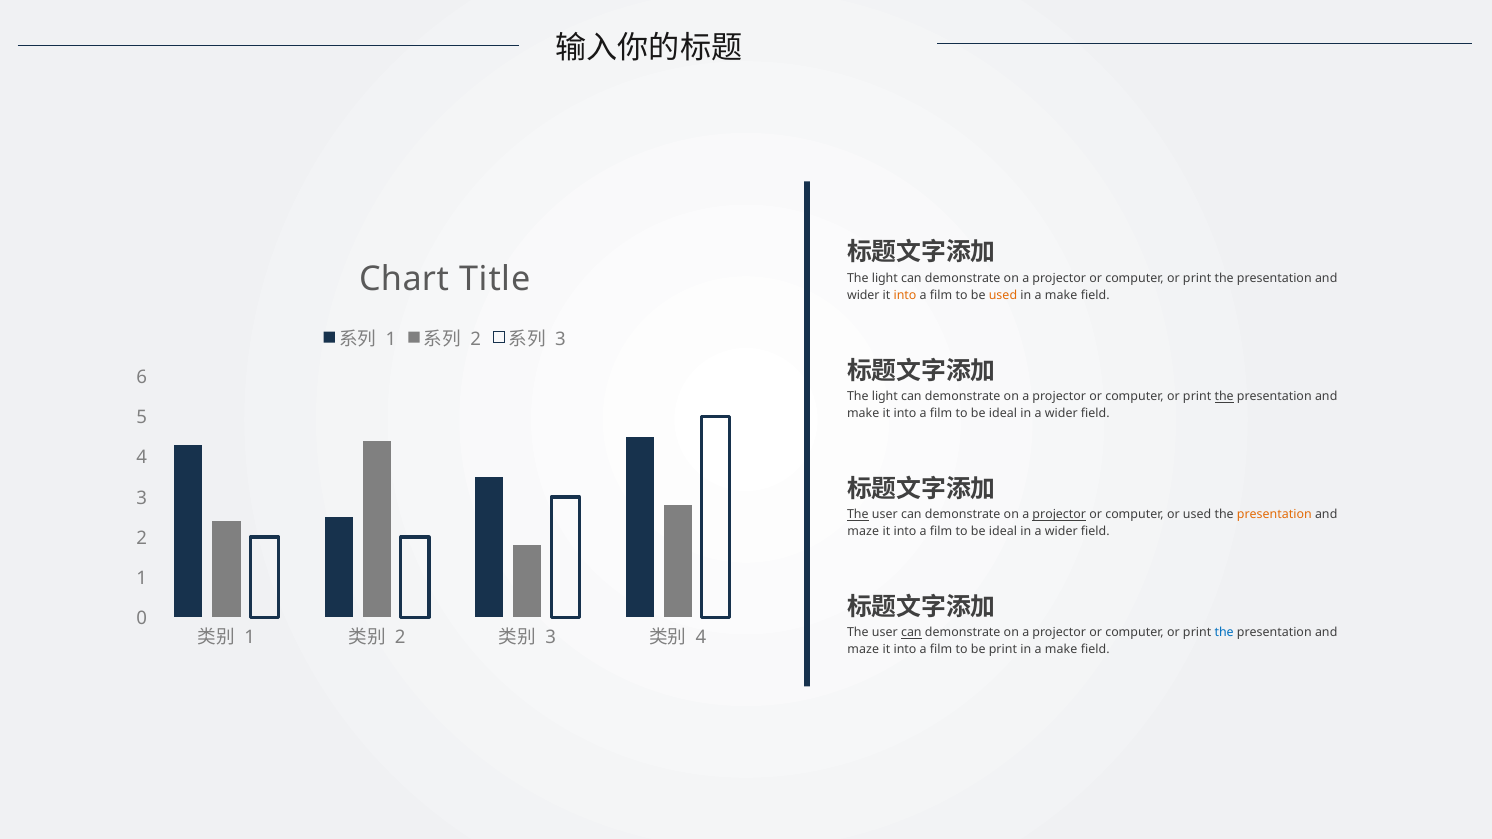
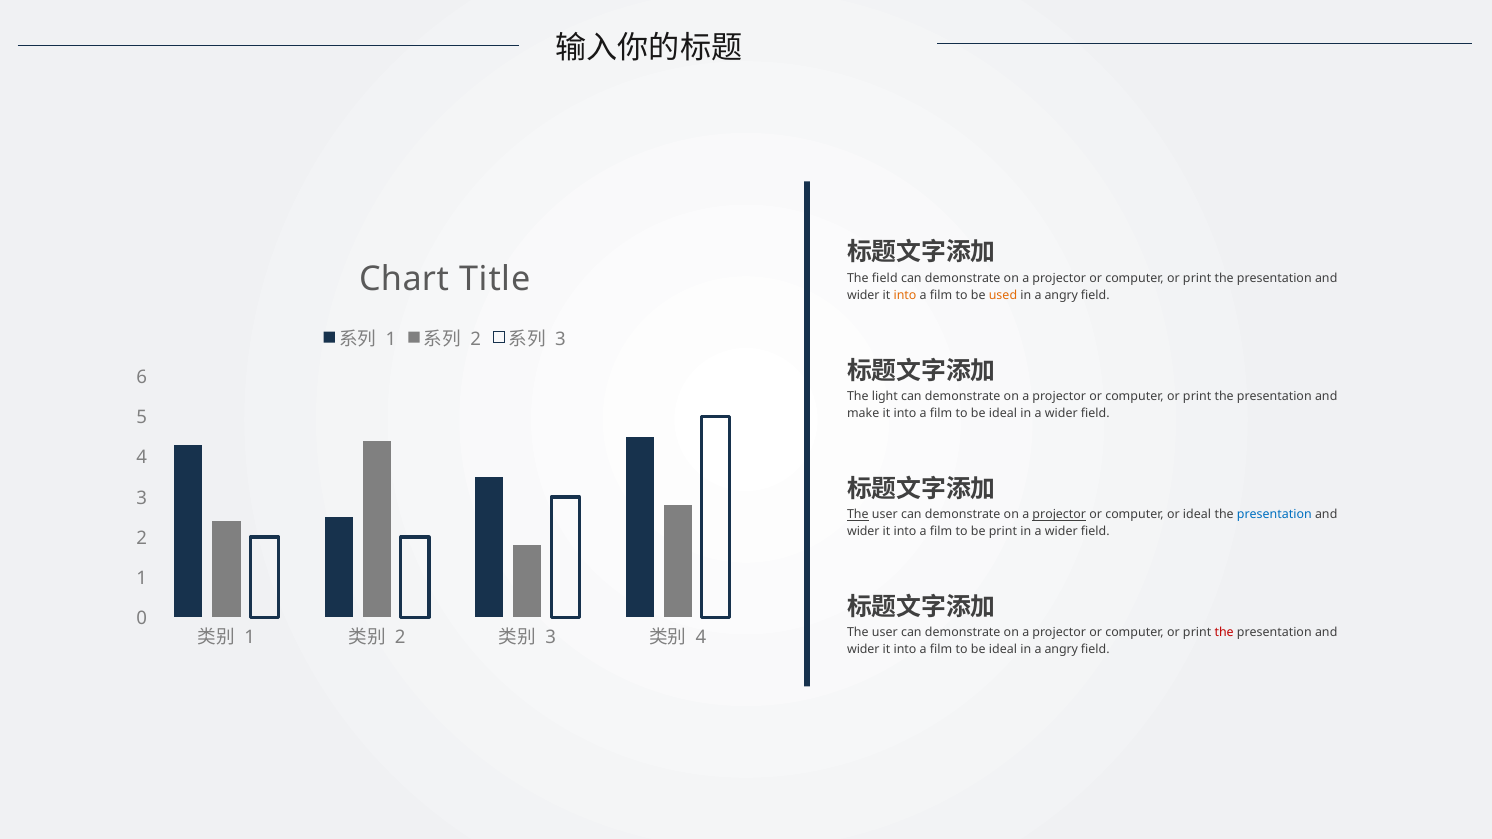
light at (885, 279): light -> field
make at (1061, 296): make -> angry
the at (1224, 397) underline: present -> none
or used: used -> ideal
presentation at (1274, 515) colour: orange -> blue
maze at (863, 532): maze -> wider
ideal at (1003, 532): ideal -> print
can at (911, 633) underline: present -> none
the at (1224, 633) colour: blue -> red
maze at (863, 650): maze -> wider
print at (1003, 650): print -> ideal
make at (1061, 650): make -> angry
